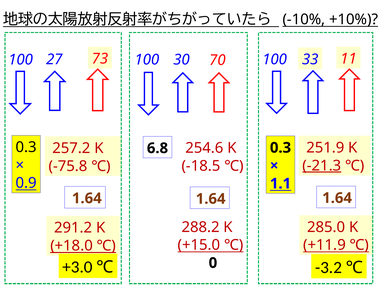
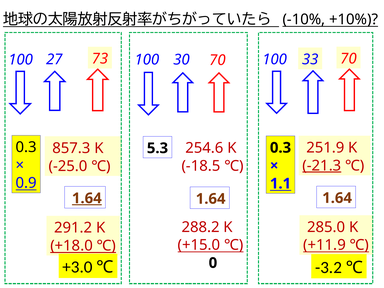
100 11: 11 -> 70
257.2: 257.2 -> 857.3
6.8: 6.8 -> 5.3
-75.8: -75.8 -> -25.0
1.64 at (87, 198) underline: none -> present
